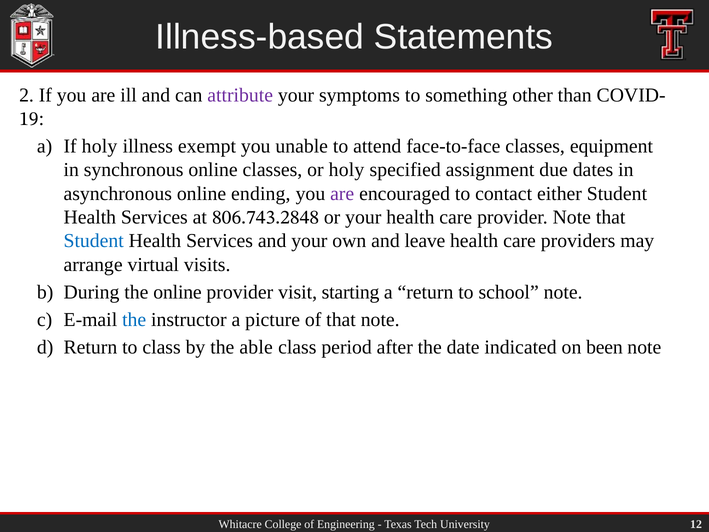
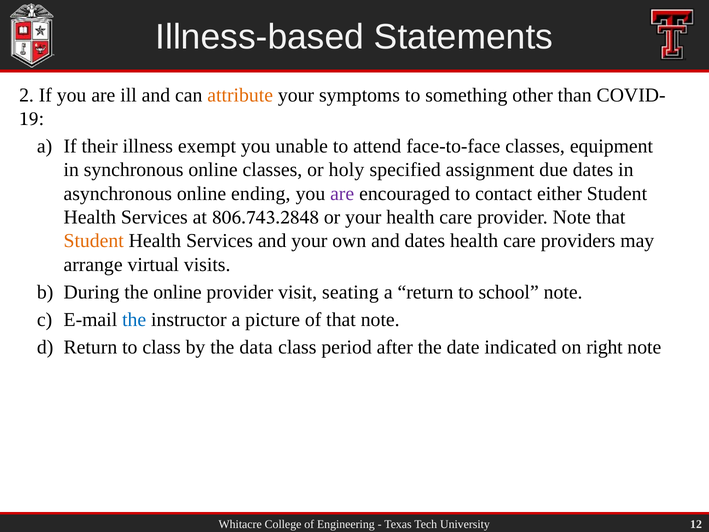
attribute colour: purple -> orange
If holy: holy -> their
Student at (94, 241) colour: blue -> orange
and leave: leave -> dates
starting: starting -> seating
able: able -> data
been: been -> right
